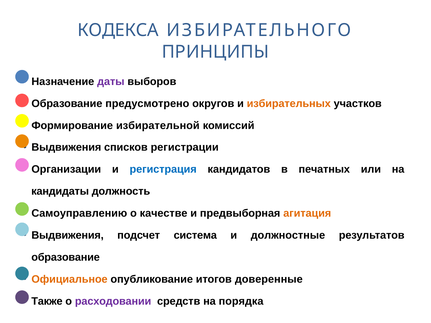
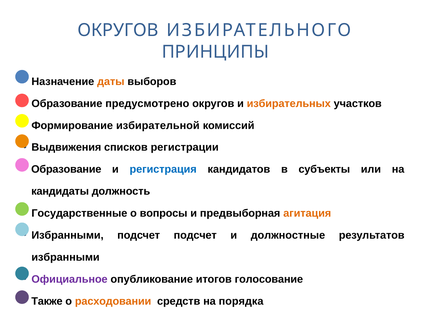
КОДЕКСА at (118, 30): КОДЕКСА -> ОКРУГОВ
даты colour: purple -> orange
Организации at (66, 170): Организации -> Образование
печатных: печатных -> субъекты
Самоуправлению: Самоуправлению -> Государственные
качестве: качестве -> вопросы
Выдвижения at (68, 235): Выдвижения -> Избранными
подсчет система: система -> подсчет
образование at (66, 257): образование -> избранными
Официальное colour: orange -> purple
доверенные: доверенные -> голосование
расходовании colour: purple -> orange
